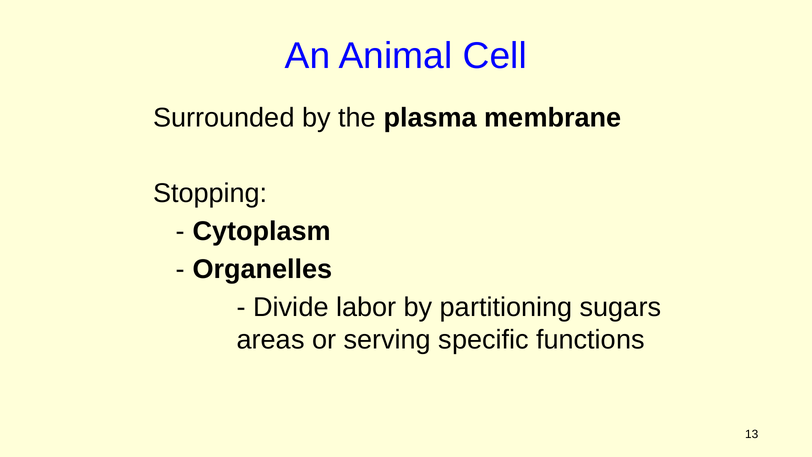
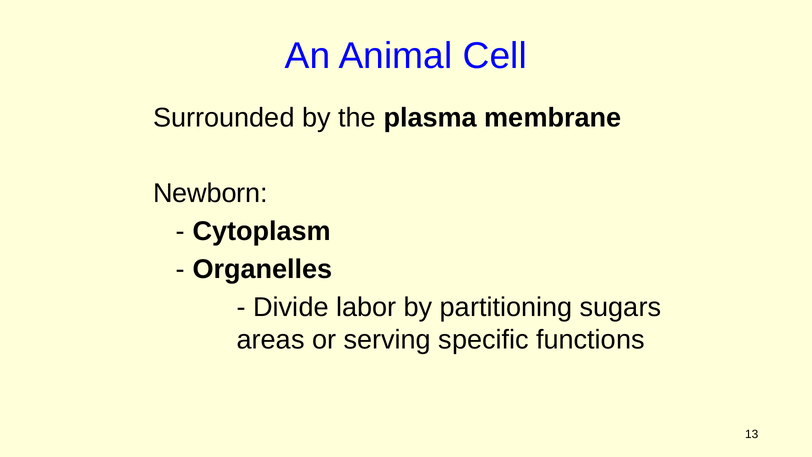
Stopping: Stopping -> Newborn
